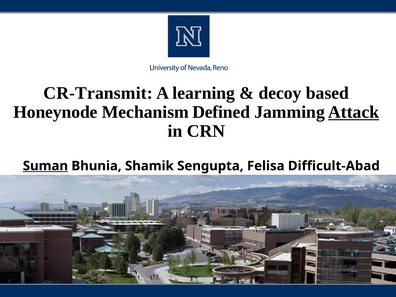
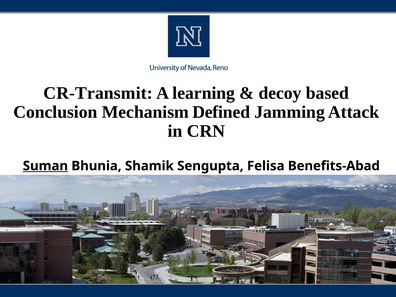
Honeynode: Honeynode -> Conclusion
Attack underline: present -> none
Difficult-Abad: Difficult-Abad -> Benefits-Abad
